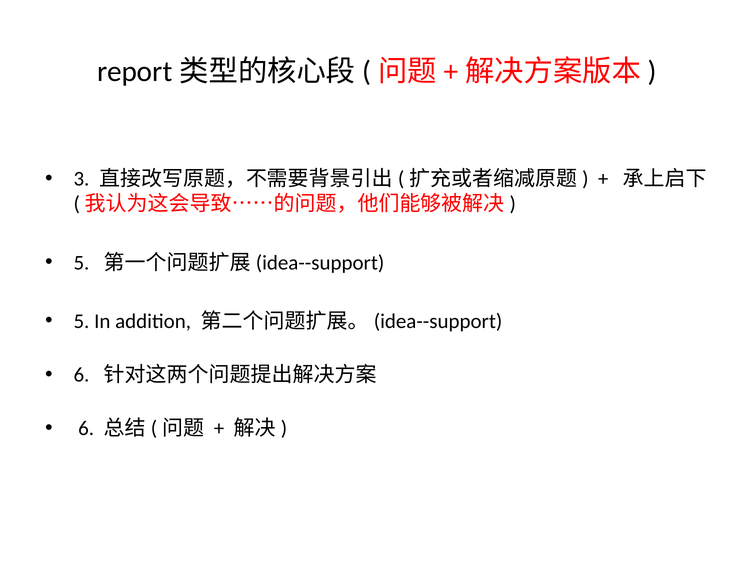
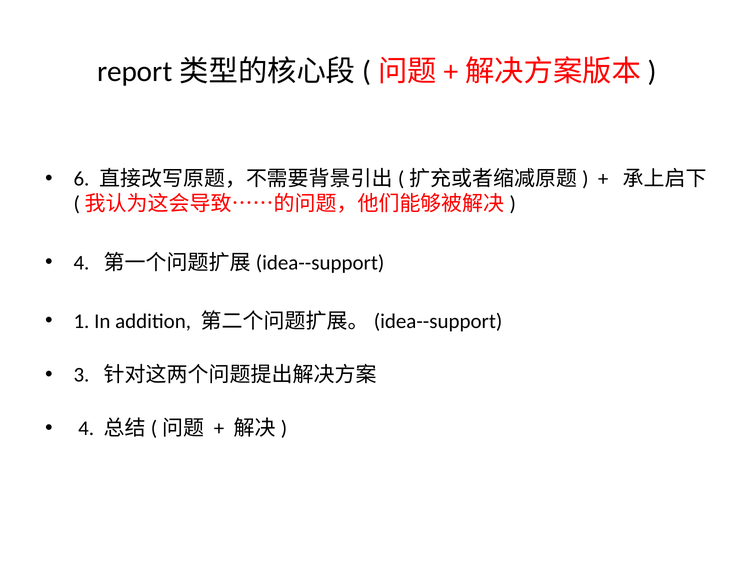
3: 3 -> 6
5 at (81, 263): 5 -> 4
5 at (81, 322): 5 -> 1
6 at (81, 375): 6 -> 3
6 at (86, 429): 6 -> 4
